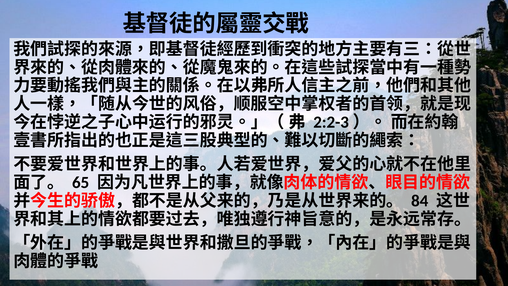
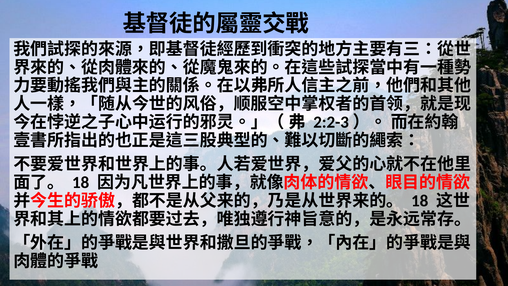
65 at (81, 182): 65 -> 18
84 at (420, 201): 84 -> 18
